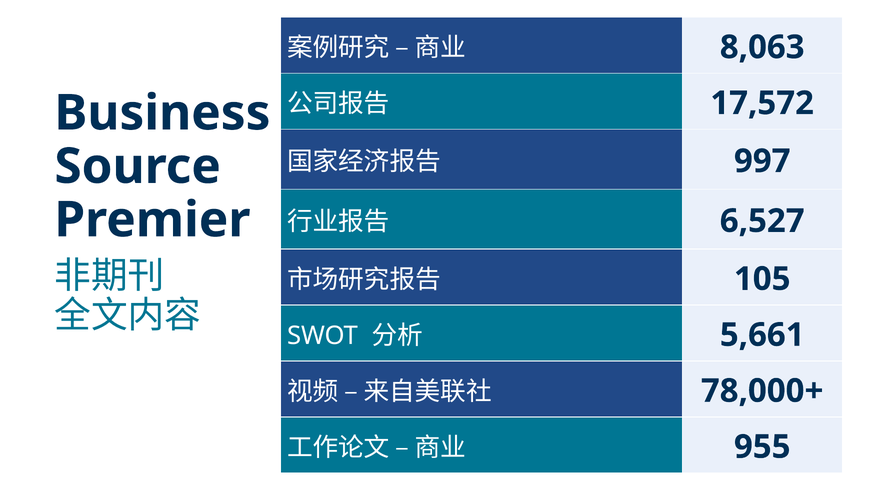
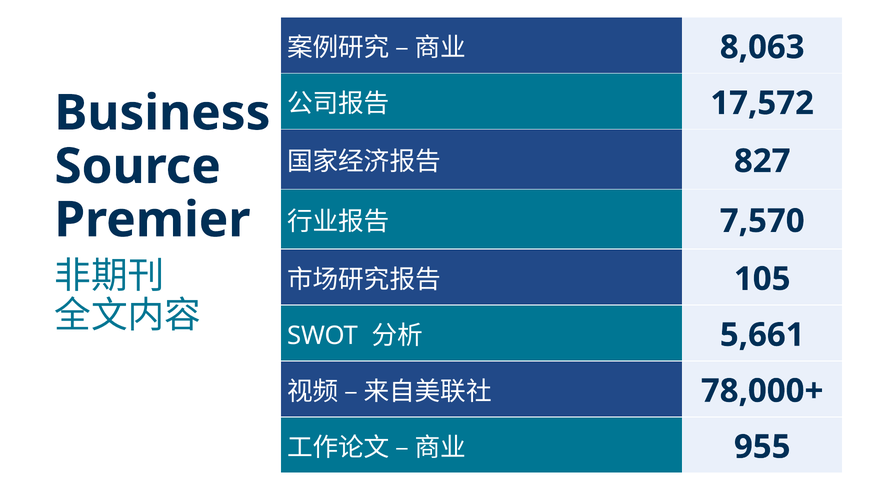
997: 997 -> 827
6,527: 6,527 -> 7,570
